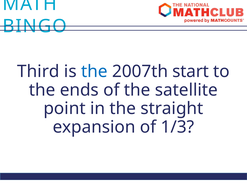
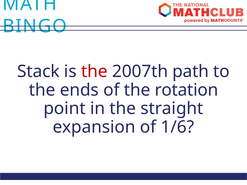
Third: Third -> Stack
the at (94, 72) colour: blue -> red
start: start -> path
satellite: satellite -> rotation
1/3: 1/3 -> 1/6
